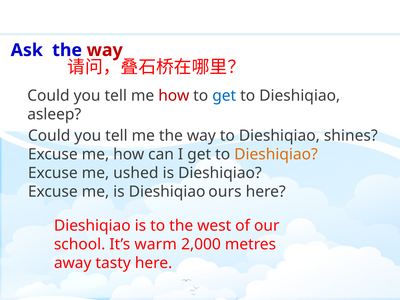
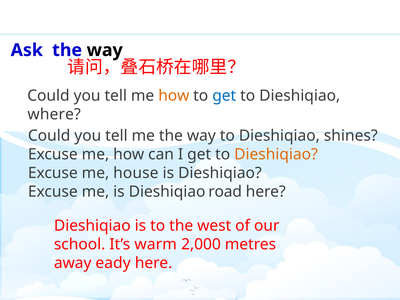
way at (105, 50) colour: red -> black
how at (174, 96) colour: red -> orange
asleep: asleep -> where
ushed: ushed -> house
ours: ours -> road
tasty: tasty -> eady
